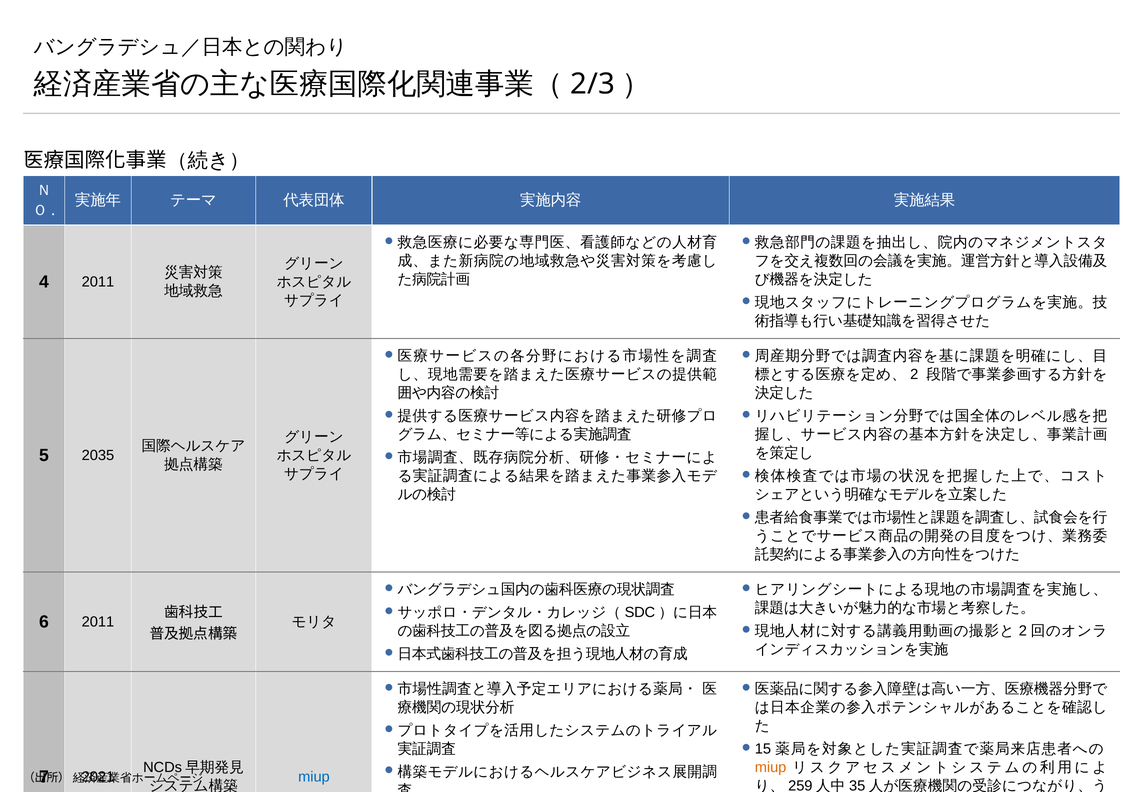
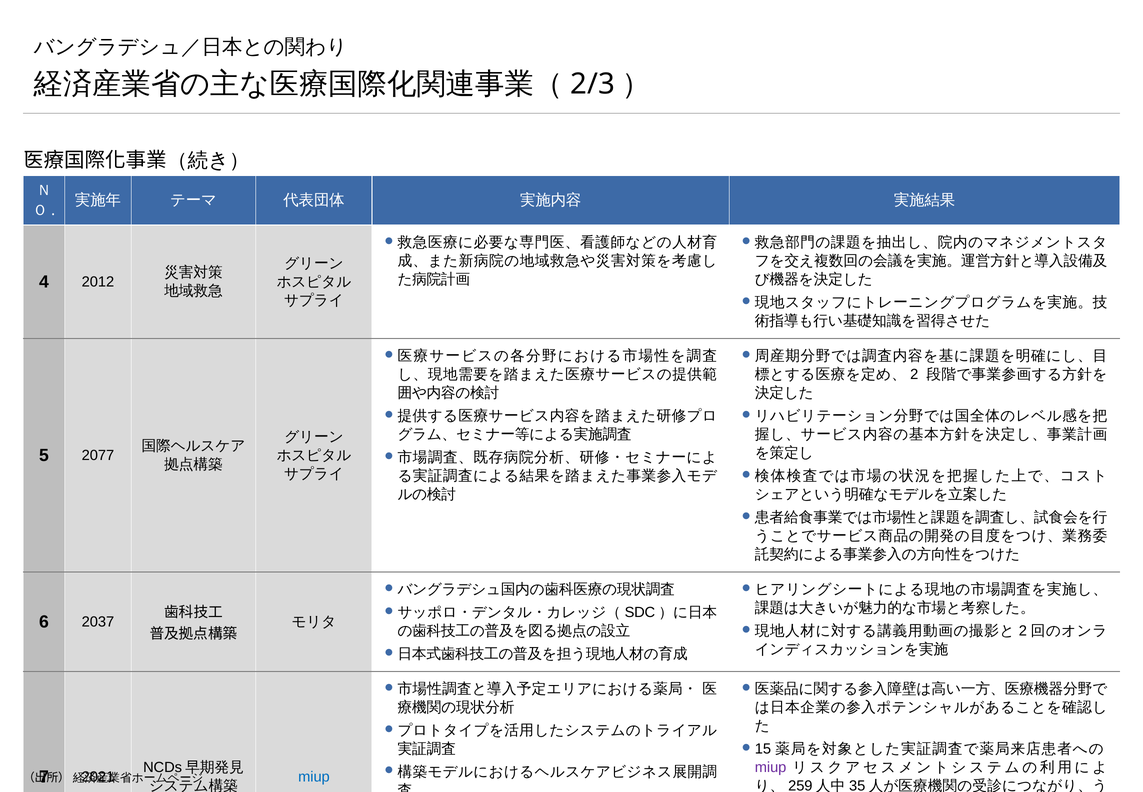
4 2011: 2011 -> 2012
2035: 2035 -> 2077
6 2011: 2011 -> 2037
miup at (771, 767) colour: orange -> purple
